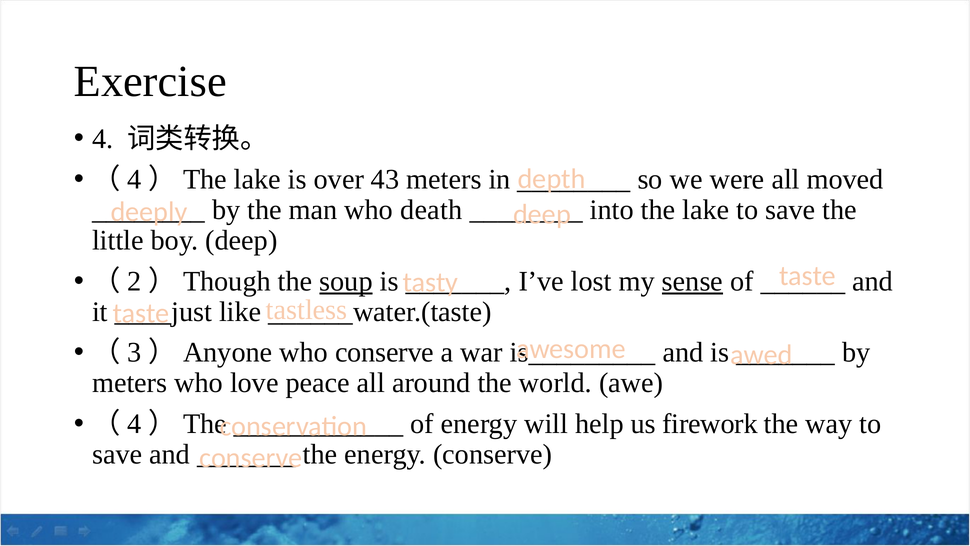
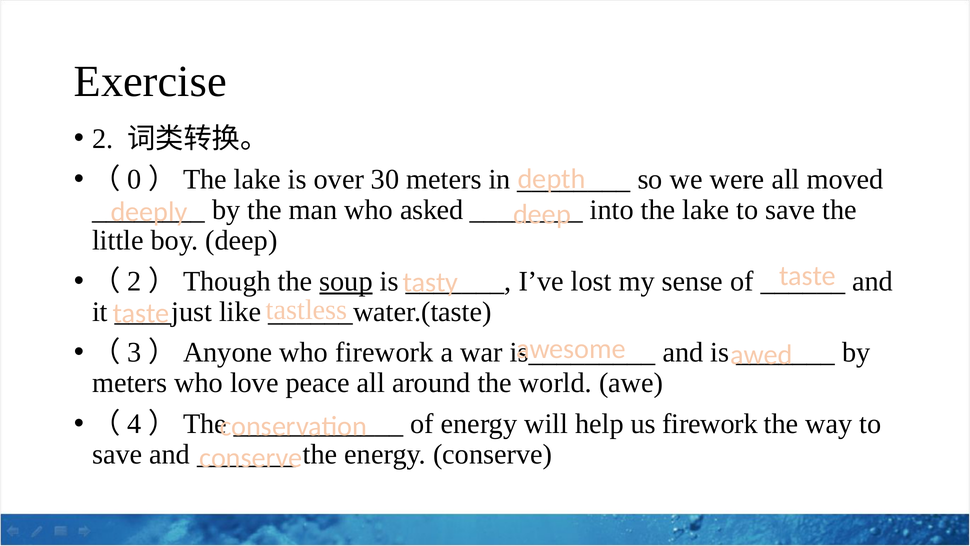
4 at (103, 139): 4 -> 2
4 at (134, 179): 4 -> 0
43: 43 -> 30
death: death -> asked
sense underline: present -> none
who conserve: conserve -> firework
